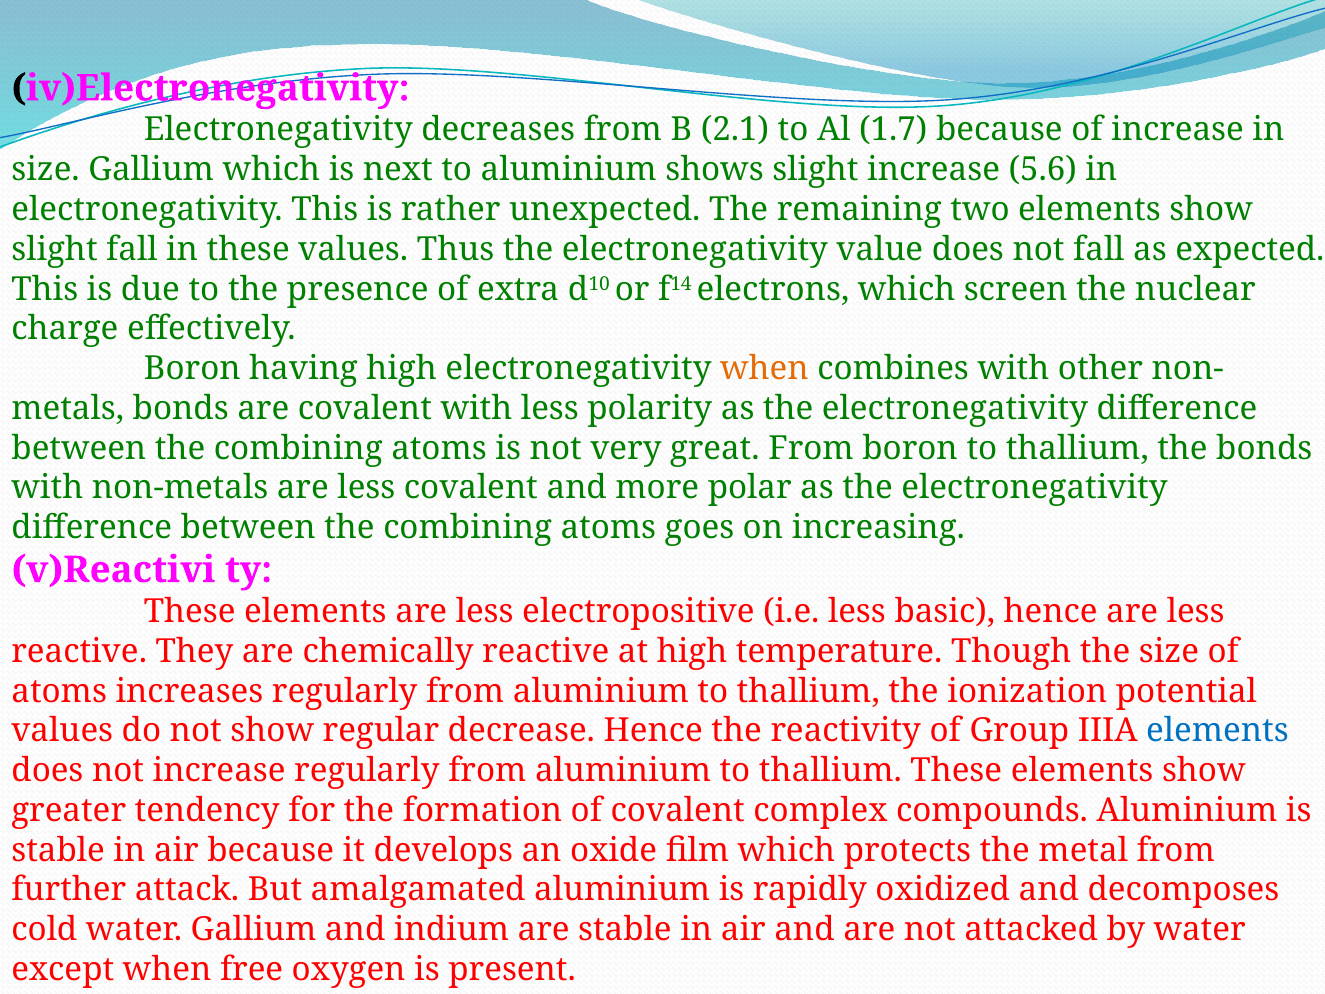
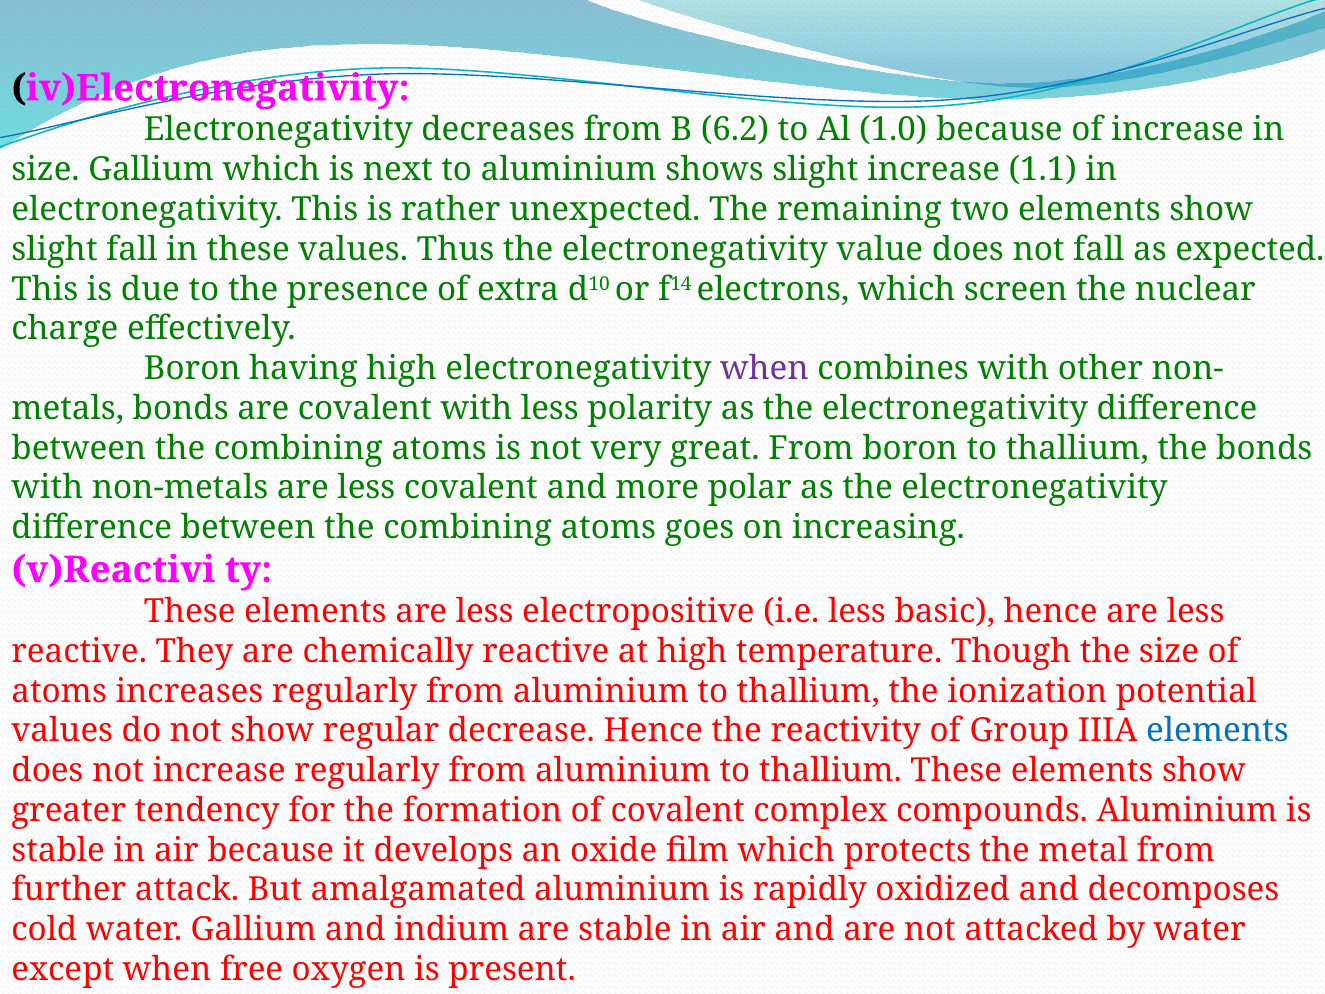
2.1: 2.1 -> 6.2
1.7: 1.7 -> 1.0
5.6: 5.6 -> 1.1
when at (764, 369) colour: orange -> purple
